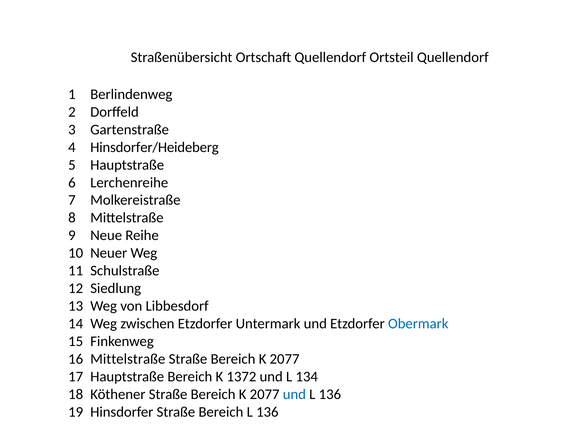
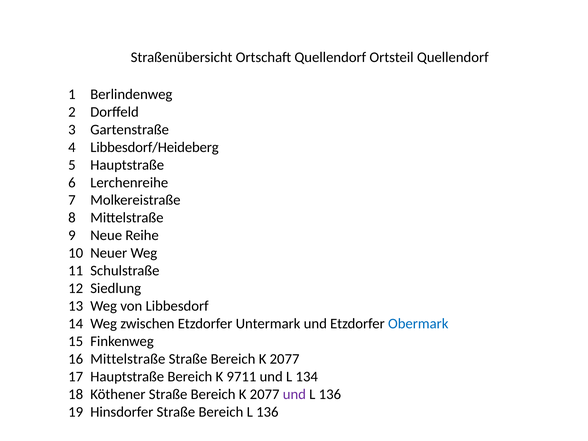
Hinsdorfer/Heideberg: Hinsdorfer/Heideberg -> Libbesdorf/Heideberg
1372: 1372 -> 9711
und at (294, 394) colour: blue -> purple
